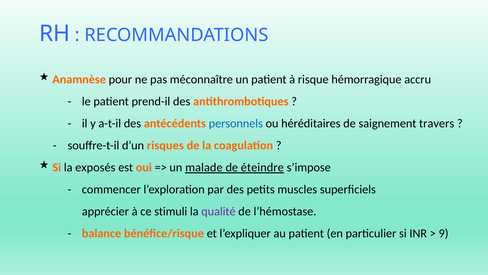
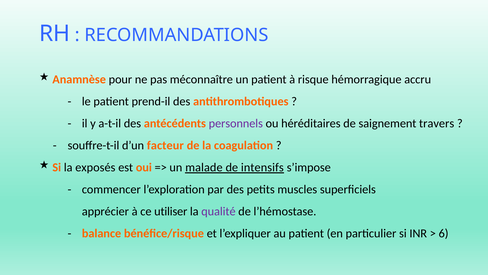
personnels colour: blue -> purple
risques: risques -> facteur
éteindre: éteindre -> intensifs
stimuli: stimuli -> utiliser
9: 9 -> 6
